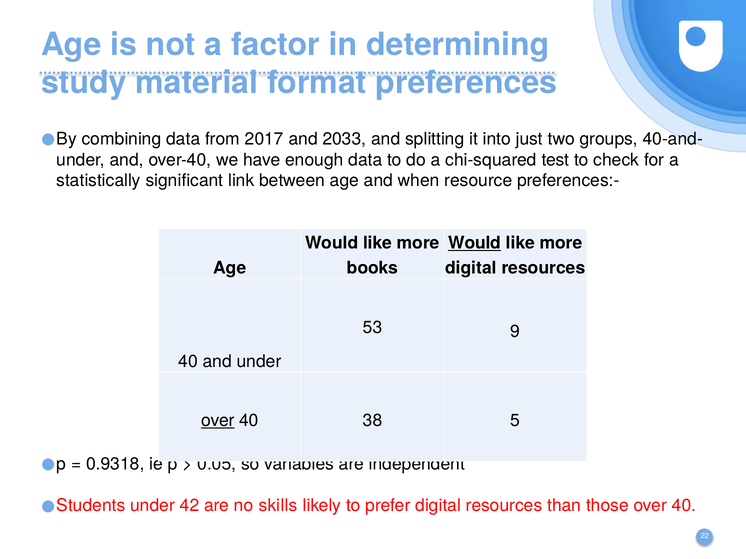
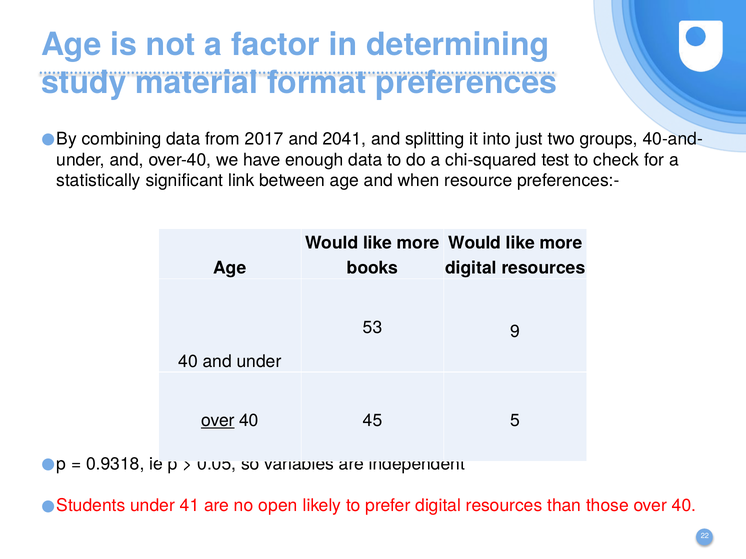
2033: 2033 -> 2041
Would at (475, 243) underline: present -> none
38: 38 -> 45
42: 42 -> 41
skills: skills -> open
